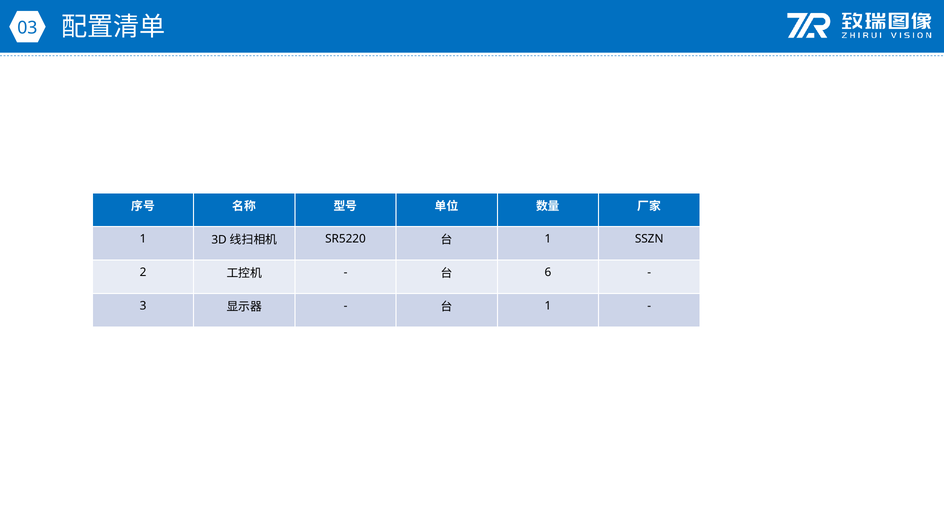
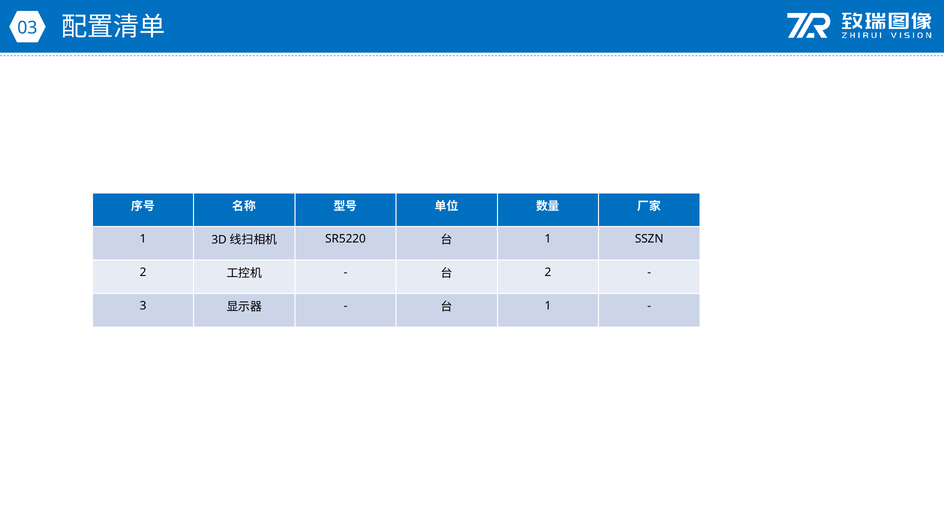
6 at (548, 272): 6 -> 2
